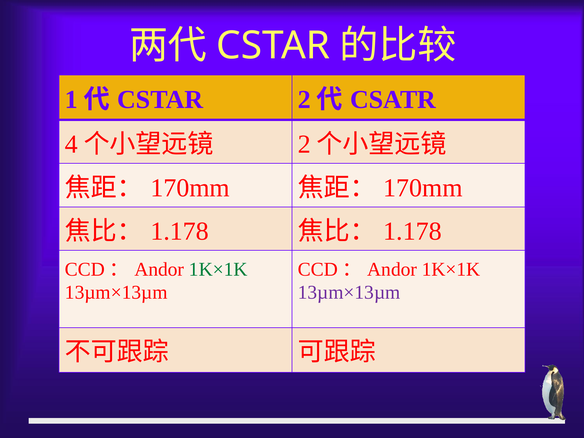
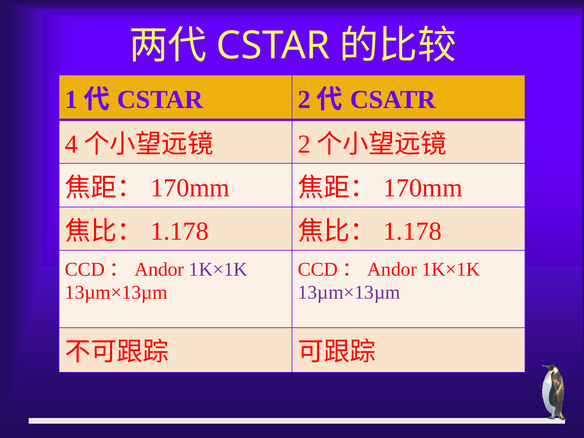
1K×1K at (218, 269) colour: green -> purple
